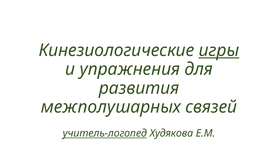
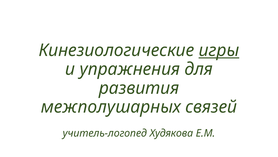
учитель-логопед underline: present -> none
